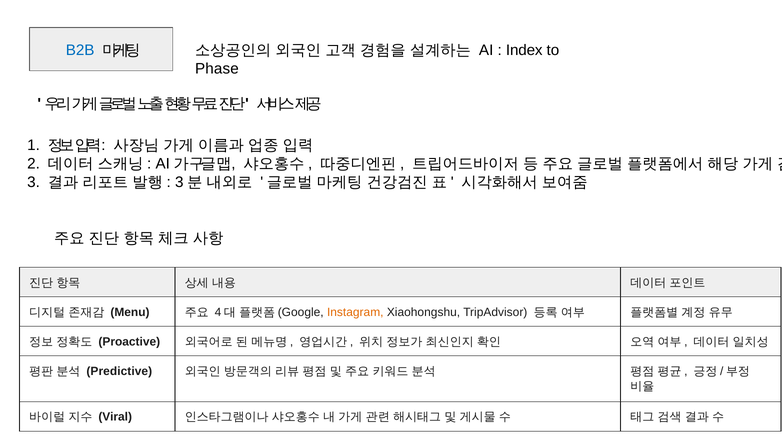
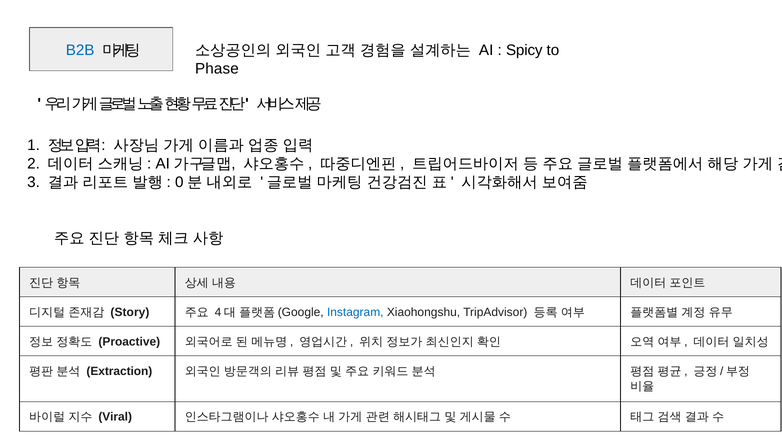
Index: Index -> Spicy
3 at (179, 182): 3 -> 0
Menu: Menu -> Story
Instagram colour: orange -> blue
Predictive: Predictive -> Extraction
